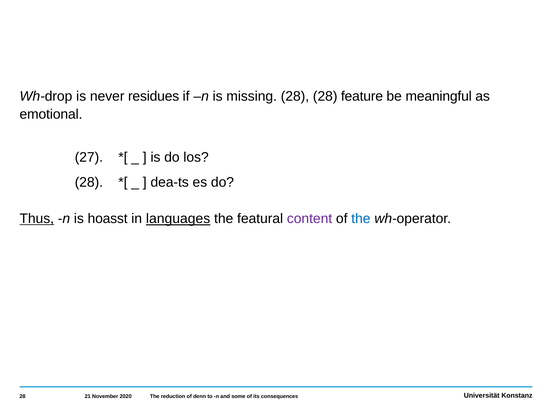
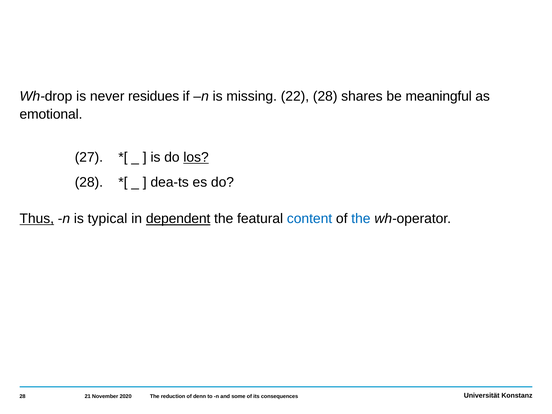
missing 28: 28 -> 22
feature: feature -> shares
los underline: none -> present
hoasst: hoasst -> typical
languages: languages -> dependent
content colour: purple -> blue
